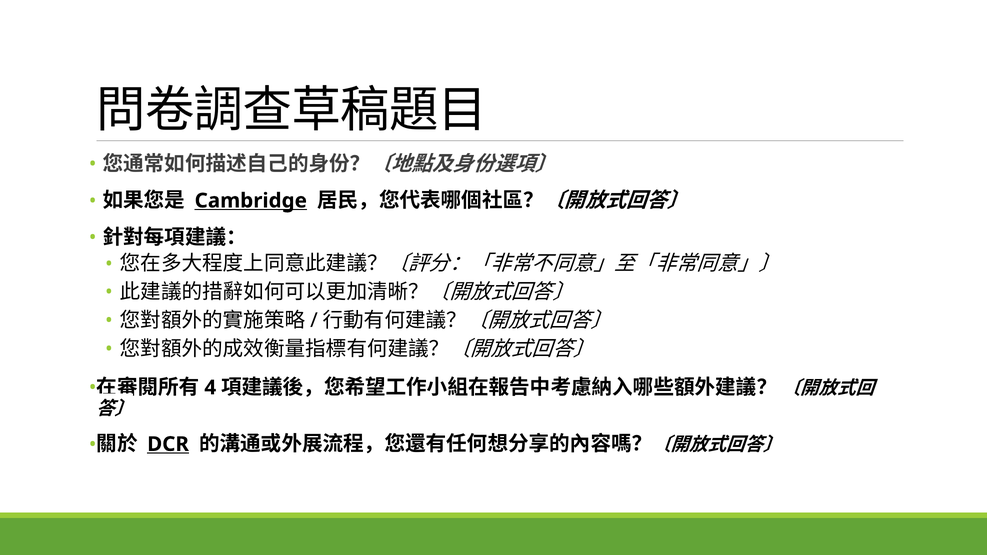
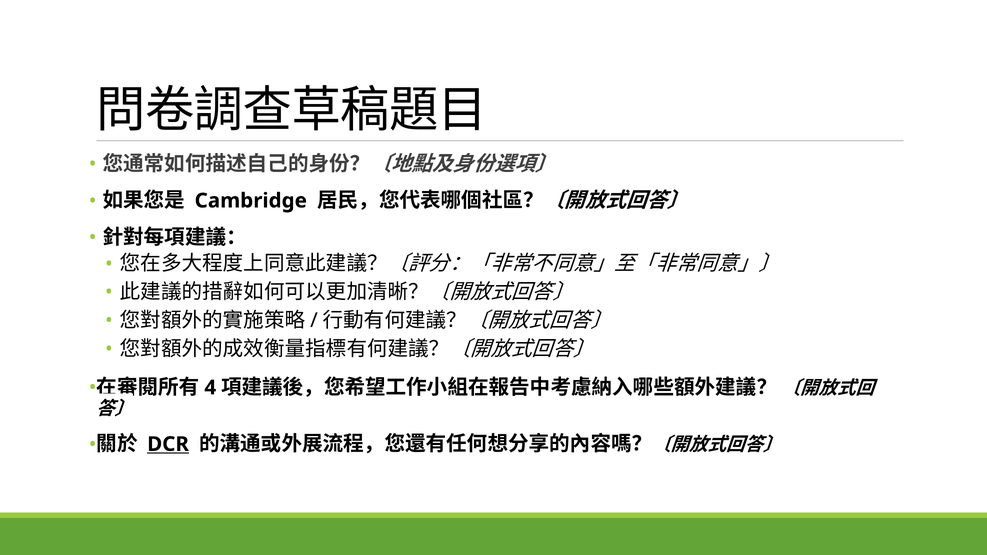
Cambridge underline: present -> none
